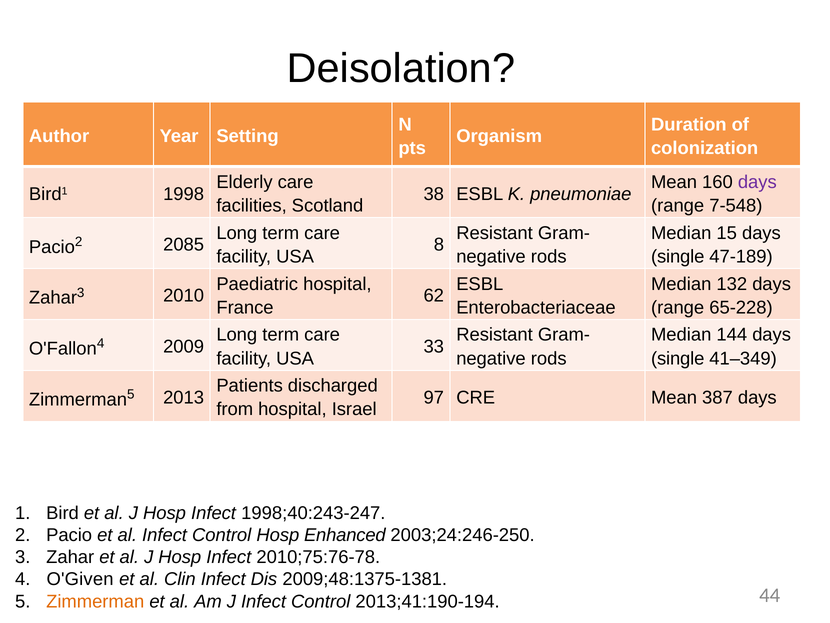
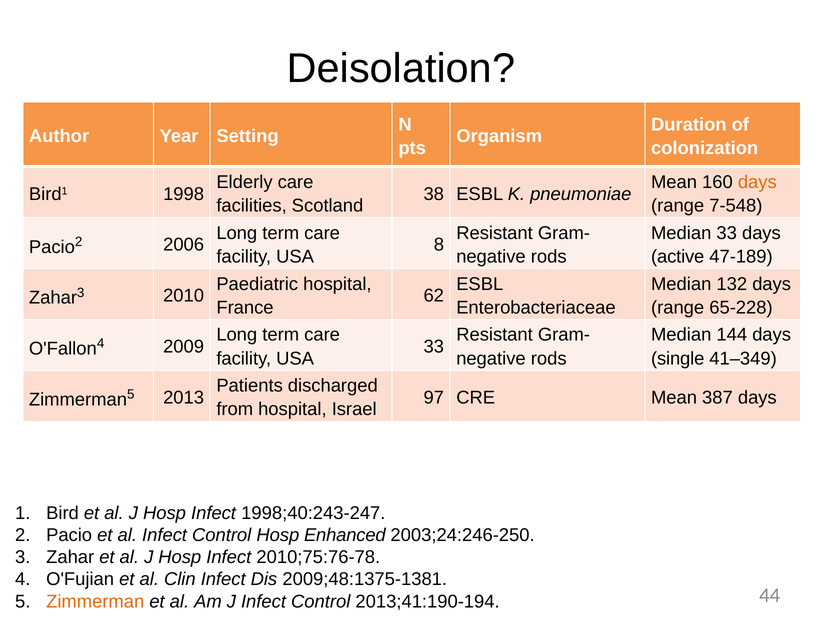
days at (757, 182) colour: purple -> orange
Median 15: 15 -> 33
2085: 2085 -> 2006
single at (678, 256): single -> active
O'Given: O'Given -> O'Fujian
